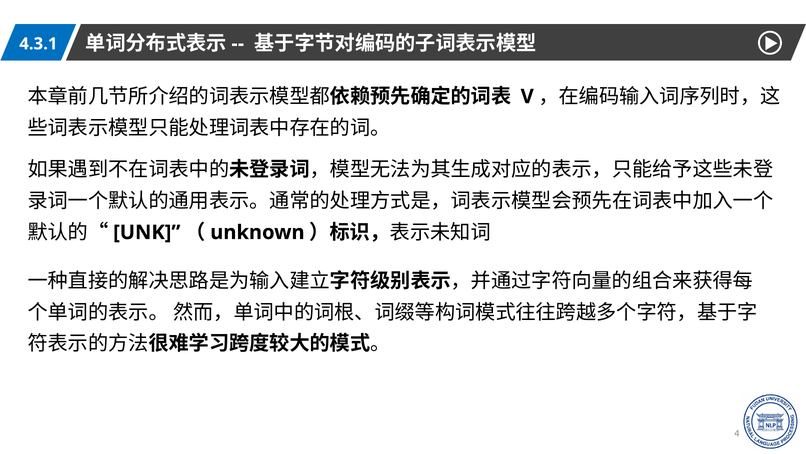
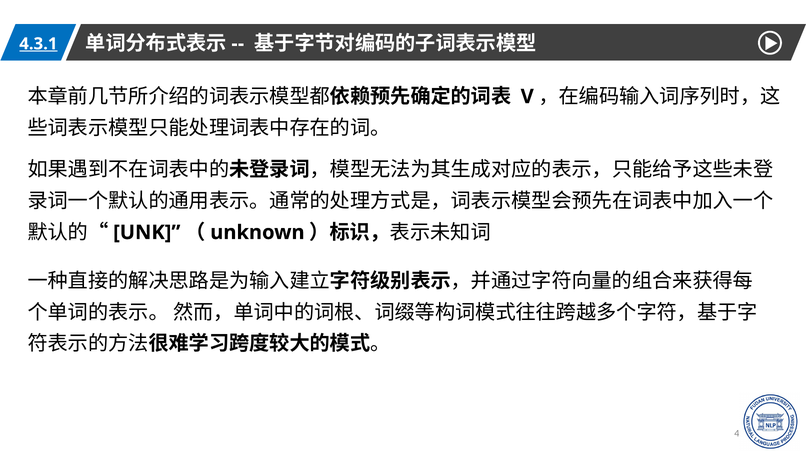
4.3.1 underline: none -> present
